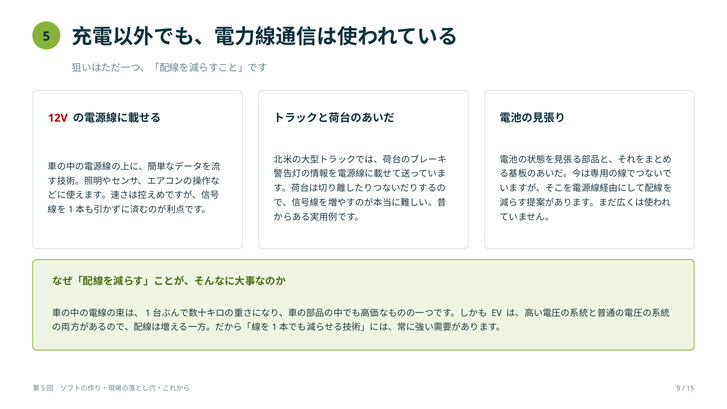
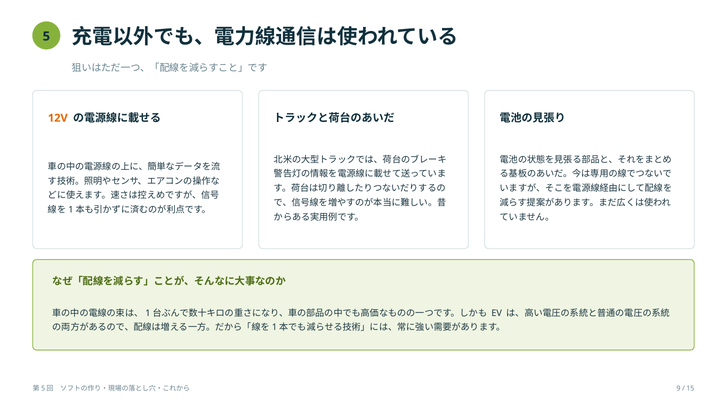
12V colour: red -> orange
